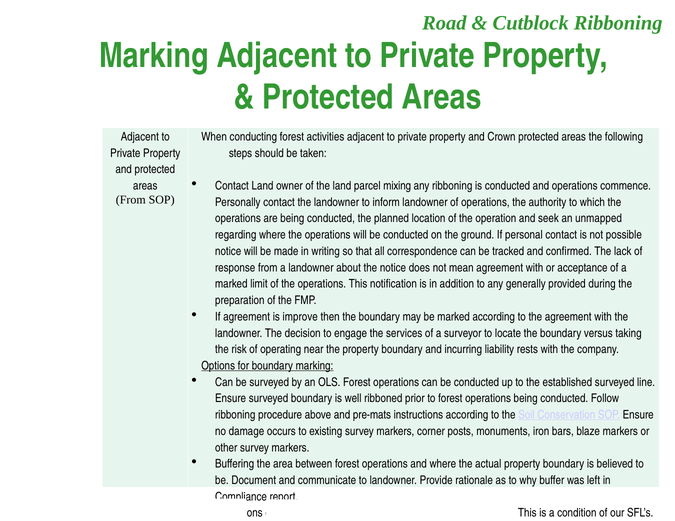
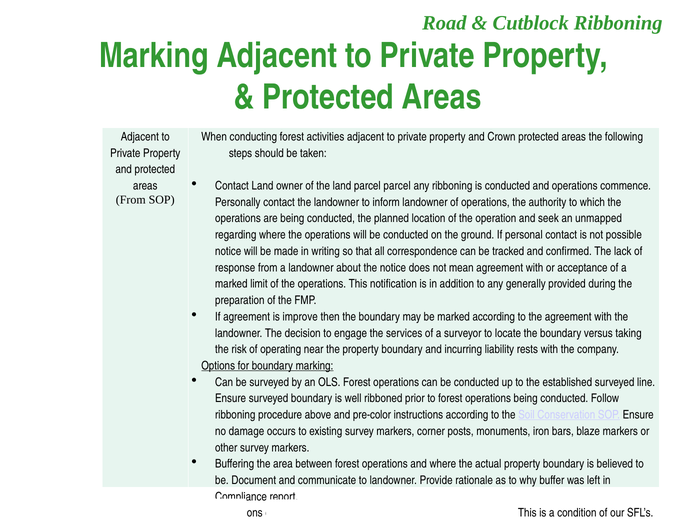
parcel mixing: mixing -> parcel
pre-mats: pre-mats -> pre-color
